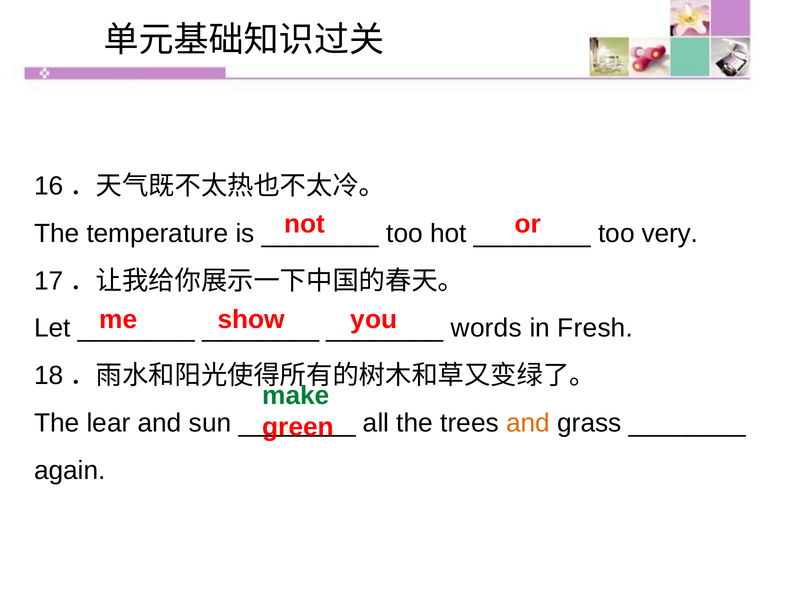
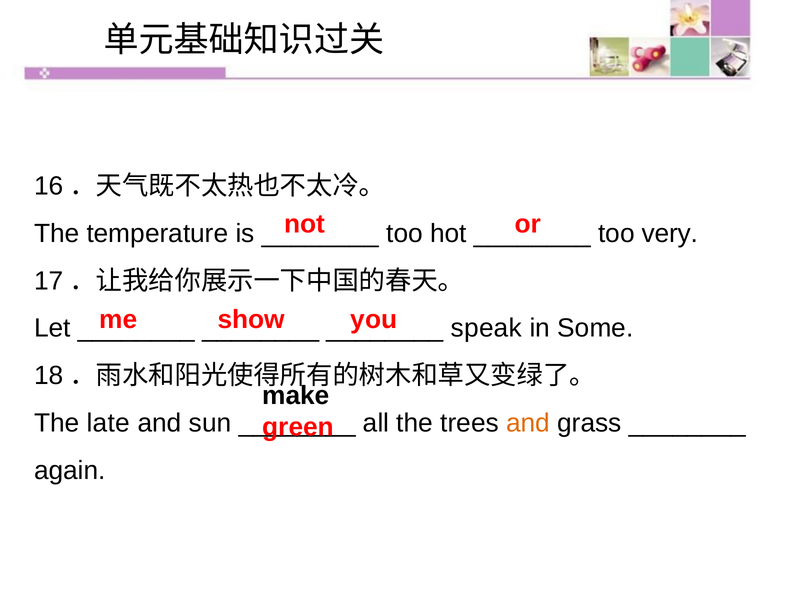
words: words -> speak
Fresh: Fresh -> Some
make colour: green -> black
lear: lear -> late
